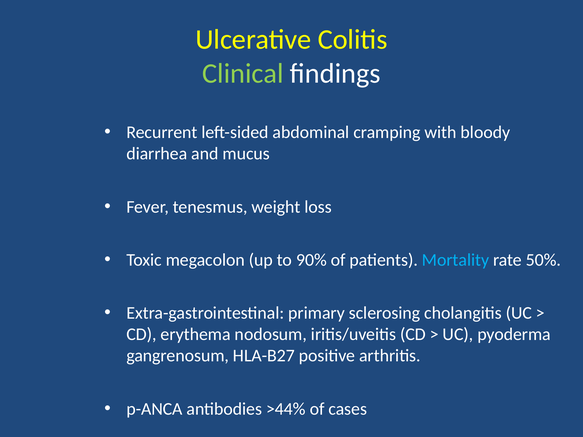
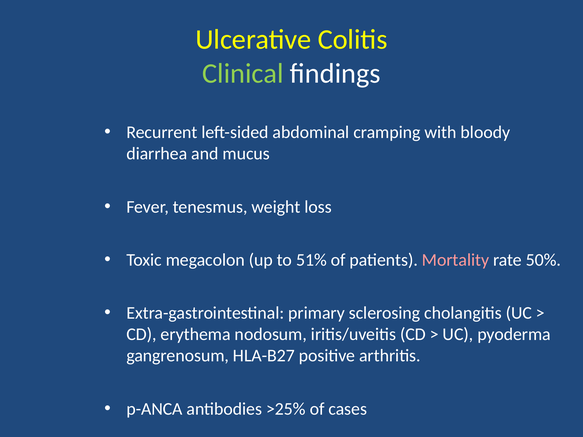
90%: 90% -> 51%
Mortality colour: light blue -> pink
>44%: >44% -> >25%
